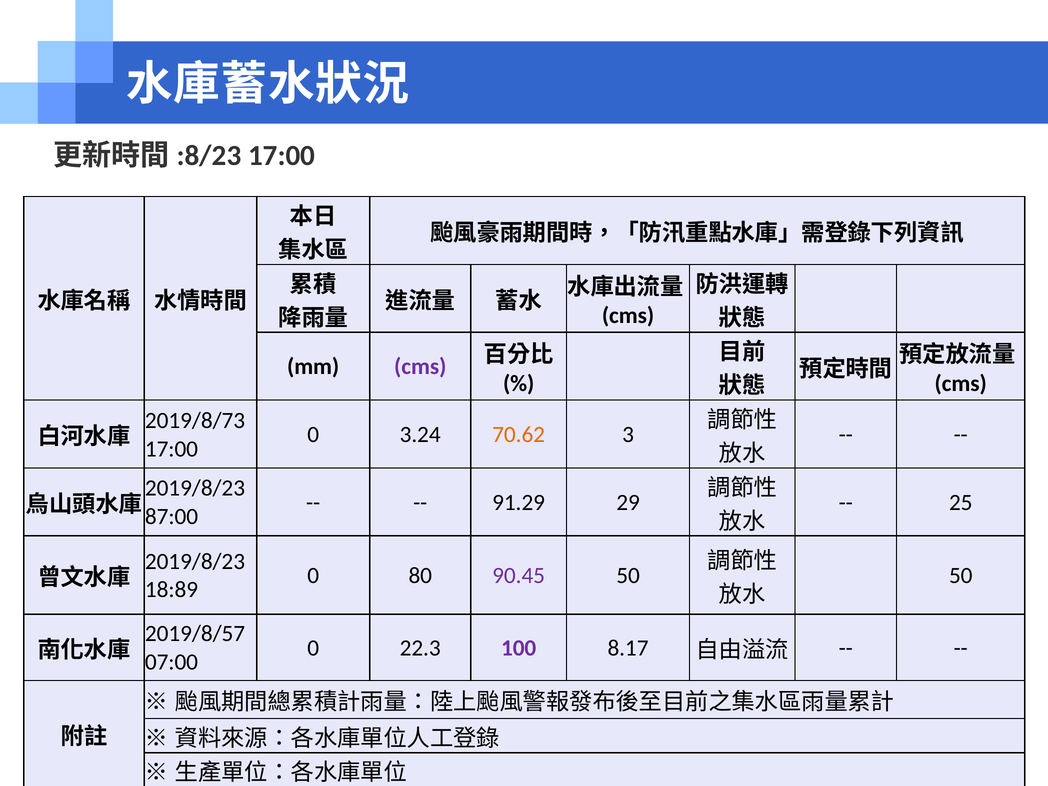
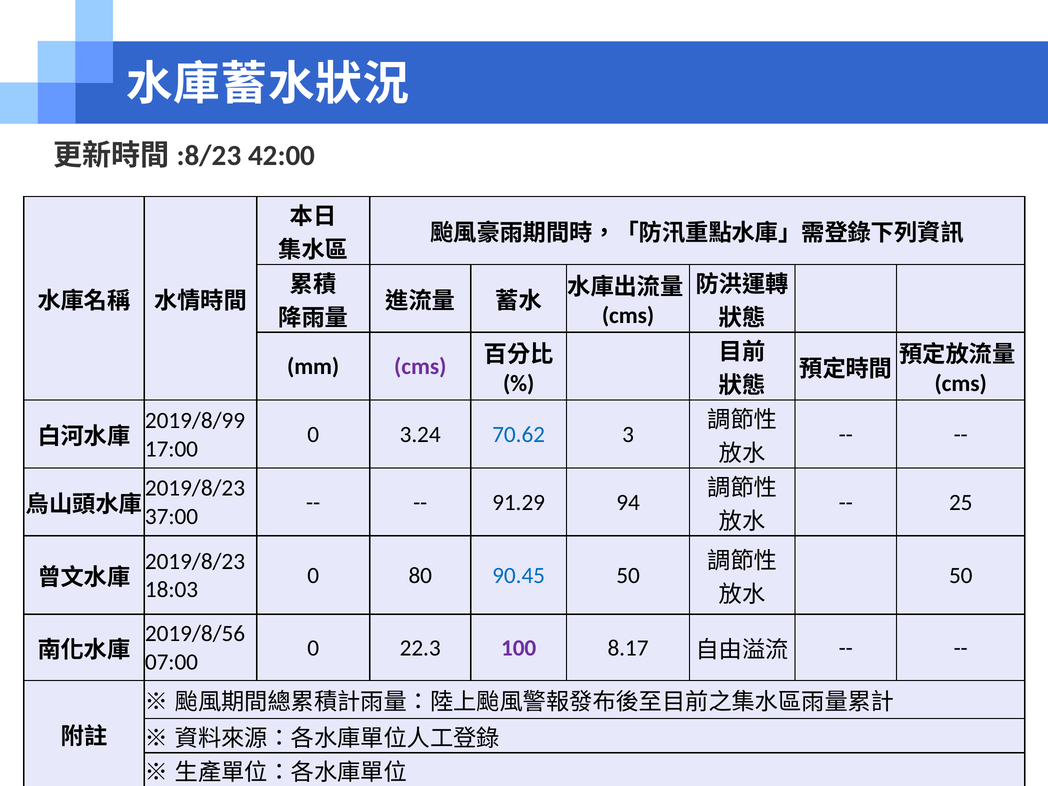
17:00 at (282, 155): 17:00 -> 42:00
2019/8/73: 2019/8/73 -> 2019/8/99
70.62 colour: orange -> blue
29: 29 -> 94
87:00: 87:00 -> 37:00
90.45 colour: purple -> blue
18:89: 18:89 -> 18:03
2019/8/57: 2019/8/57 -> 2019/8/56
